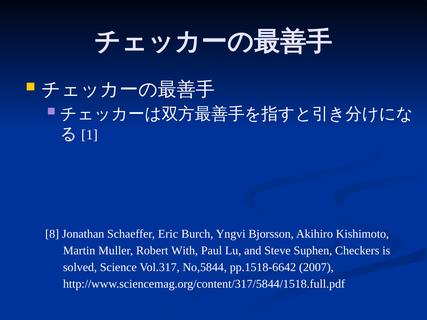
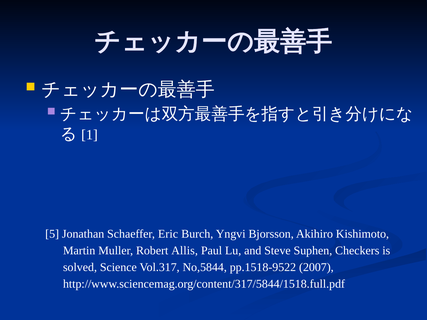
8: 8 -> 5
With: With -> Allis
pp.1518-6642: pp.1518-6642 -> pp.1518-9522
